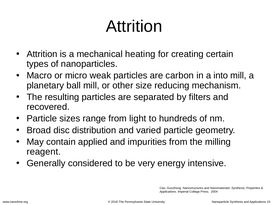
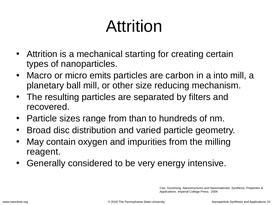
heating: heating -> starting
weak: weak -> emits
light: light -> than
applied: applied -> oxygen
